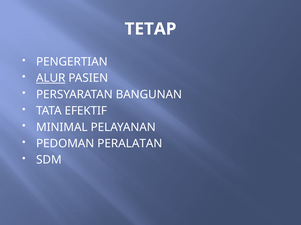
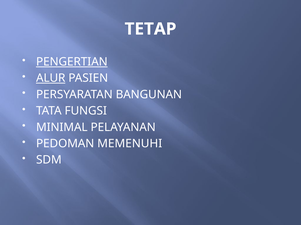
PENGERTIAN underline: none -> present
EFEKTIF: EFEKTIF -> FUNGSI
PERALATAN: PERALATAN -> MEMENUHI
